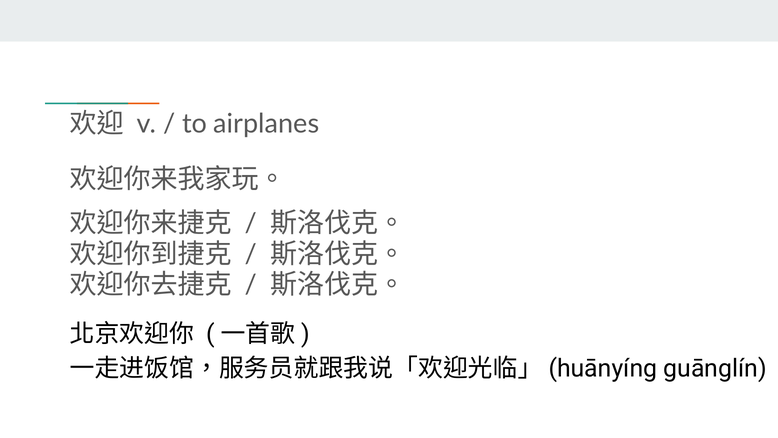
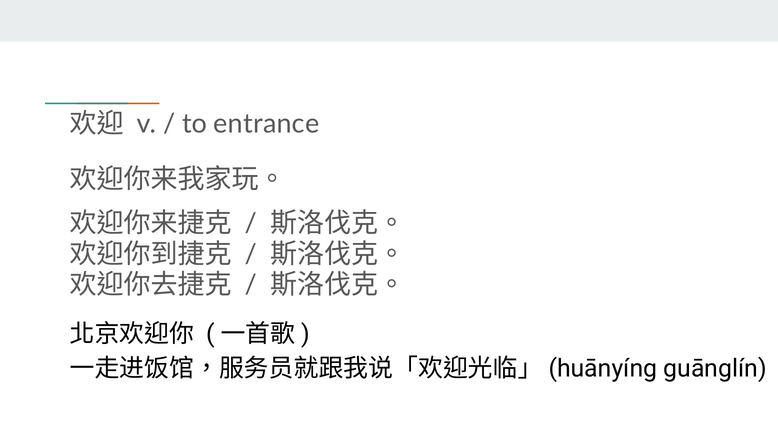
airplanes: airplanes -> entrance
